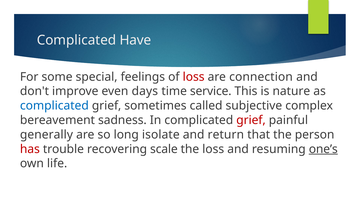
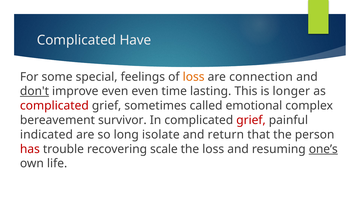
loss at (194, 77) colour: red -> orange
don't underline: none -> present
even days: days -> even
service: service -> lasting
nature: nature -> longer
complicated at (54, 105) colour: blue -> red
subjective: subjective -> emotional
sadness: sadness -> survivor
generally: generally -> indicated
